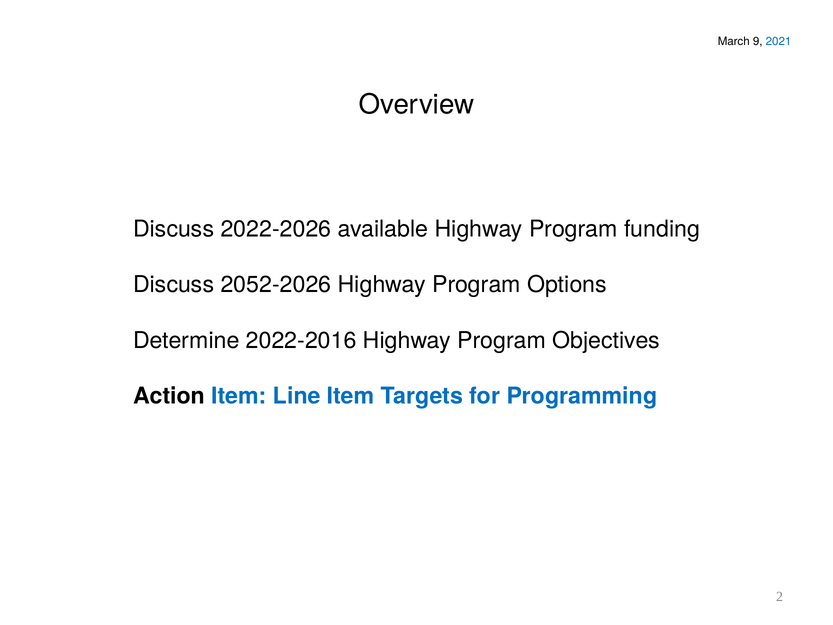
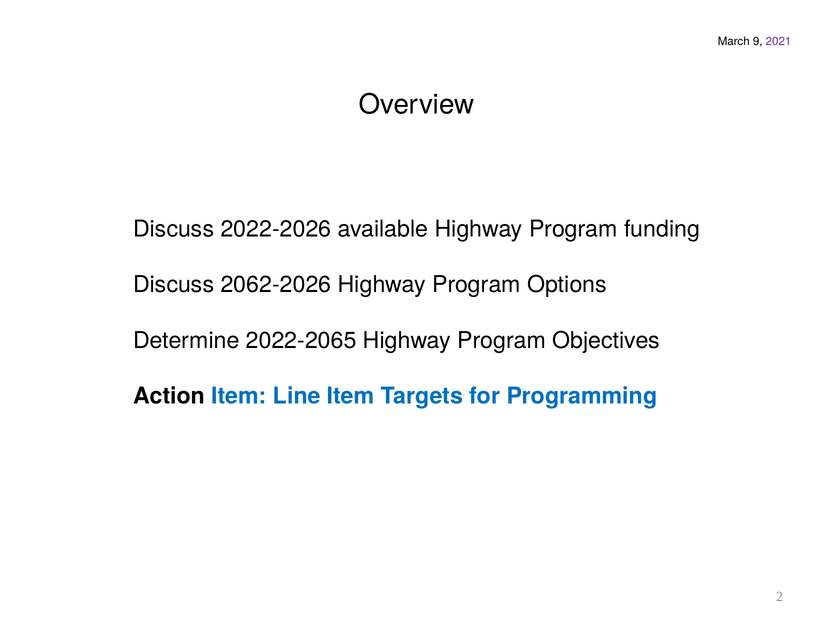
2021 colour: blue -> purple
2052-2026: 2052-2026 -> 2062-2026
2022-2016: 2022-2016 -> 2022-2065
